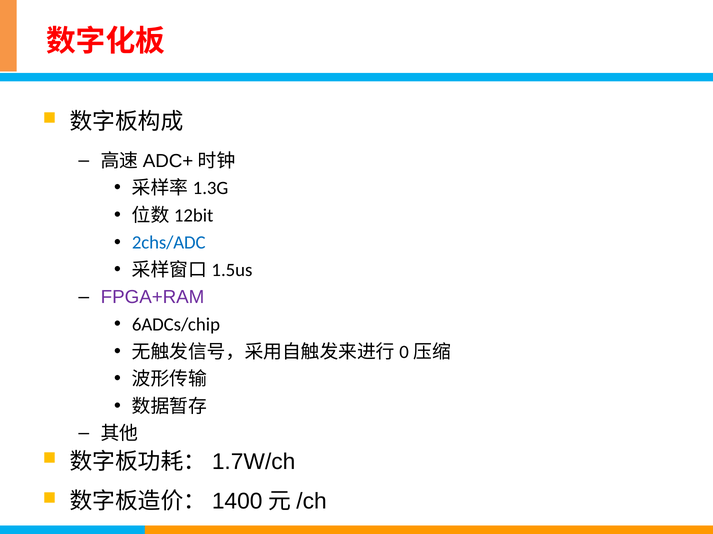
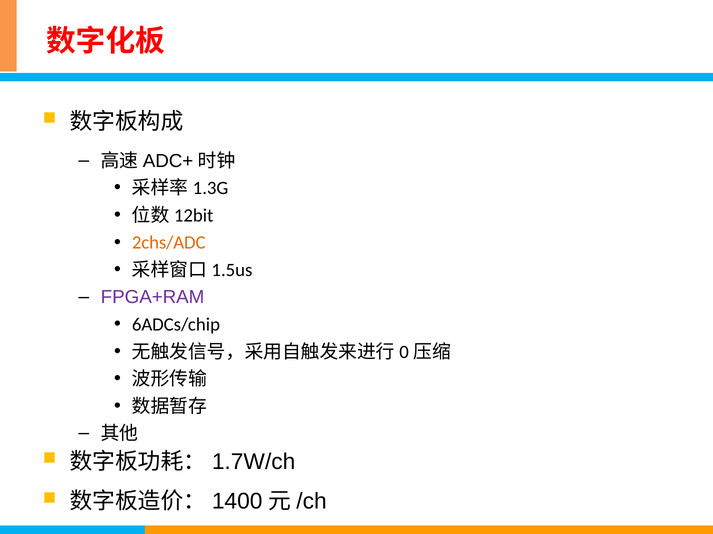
2chs/ADC colour: blue -> orange
